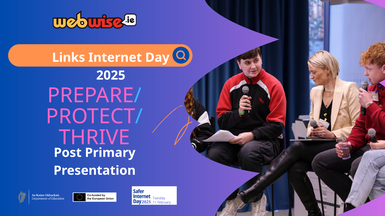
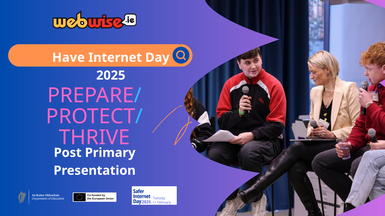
Links: Links -> Have
